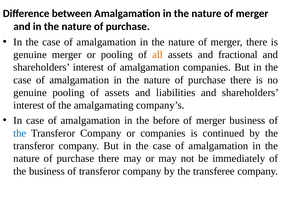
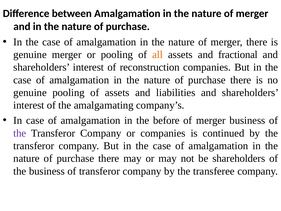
interest of amalgamation: amalgamation -> reconstruction
the at (20, 133) colour: blue -> purple
be immediately: immediately -> shareholders
